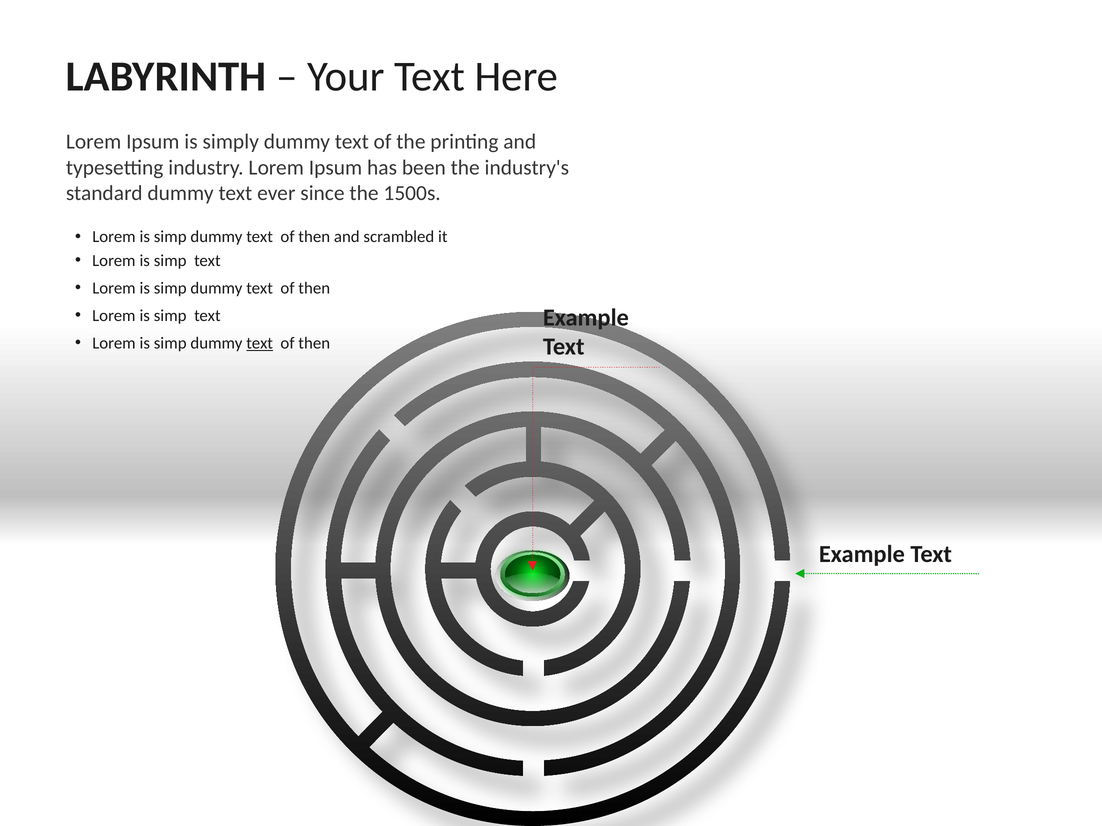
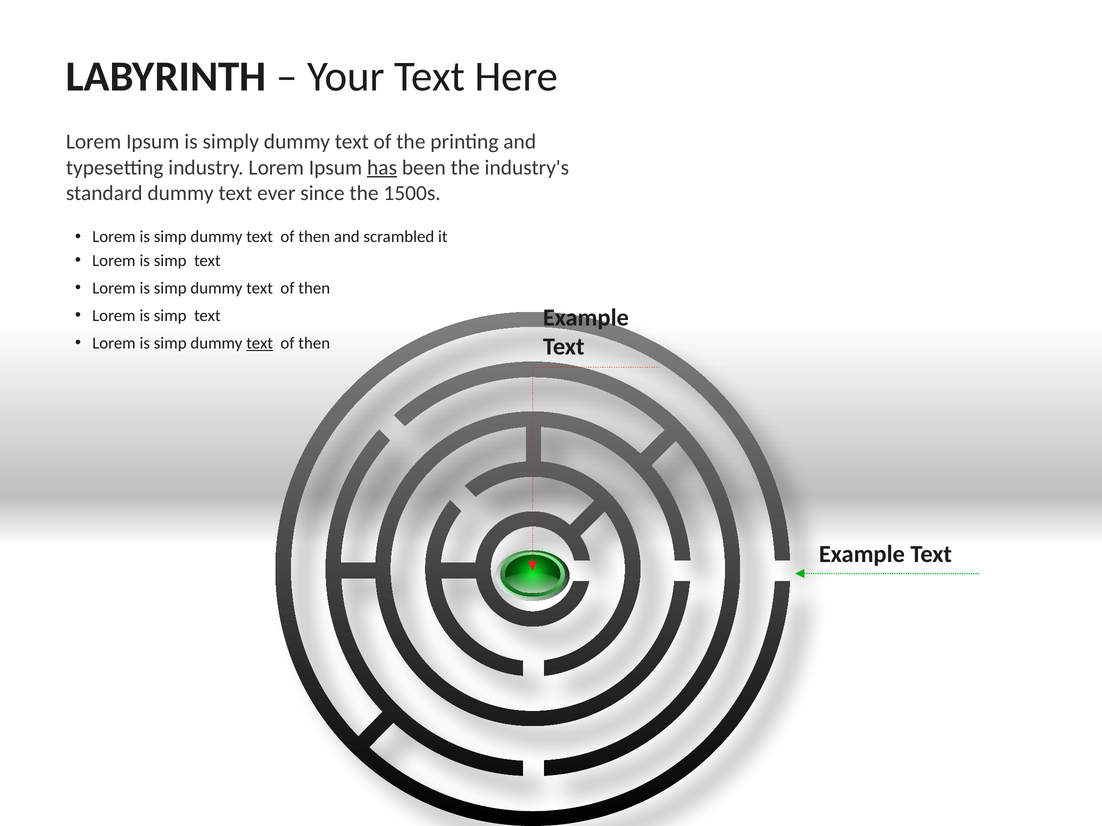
has underline: none -> present
